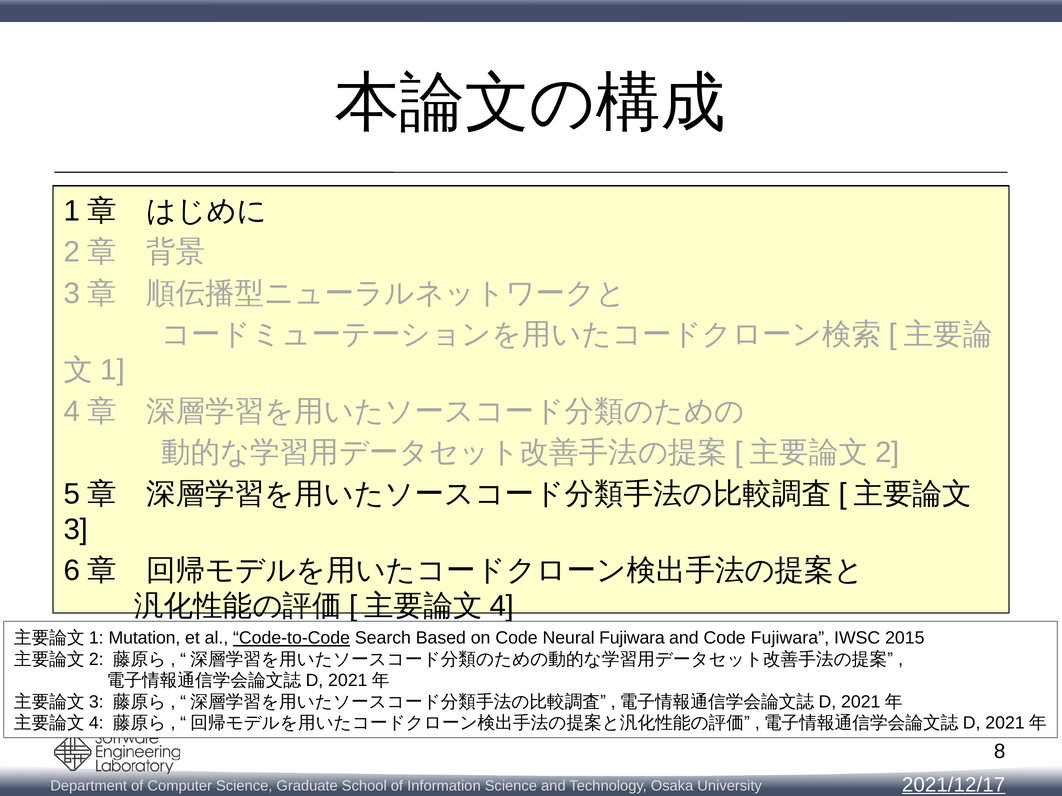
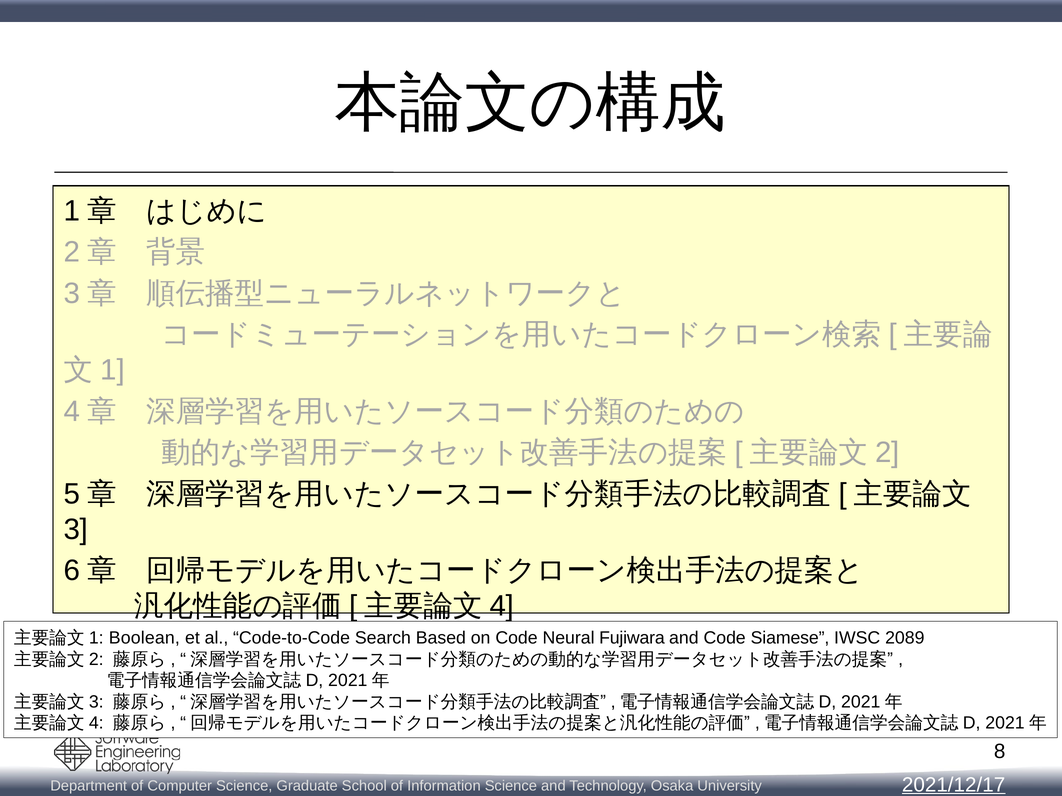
Mutation: Mutation -> Boolean
Code-to-Code underline: present -> none
Code Fujiwara: Fujiwara -> Siamese
2015: 2015 -> 2089
